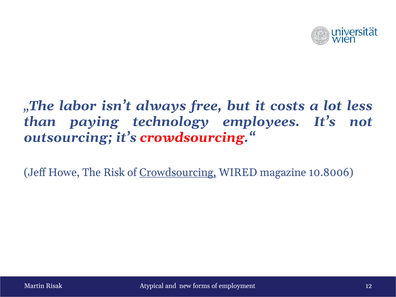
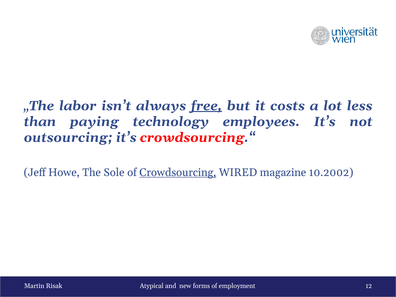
free underline: none -> present
Risk: Risk -> Sole
10.8006: 10.8006 -> 10.2002
